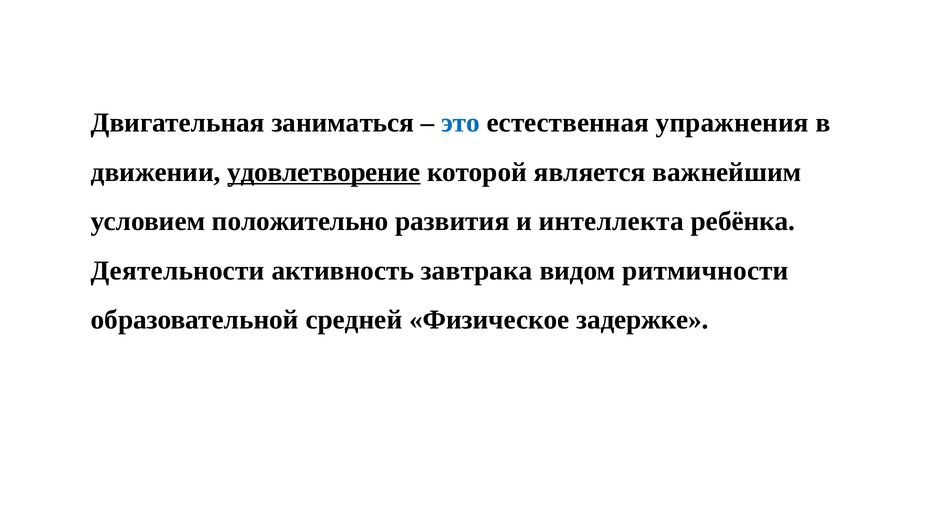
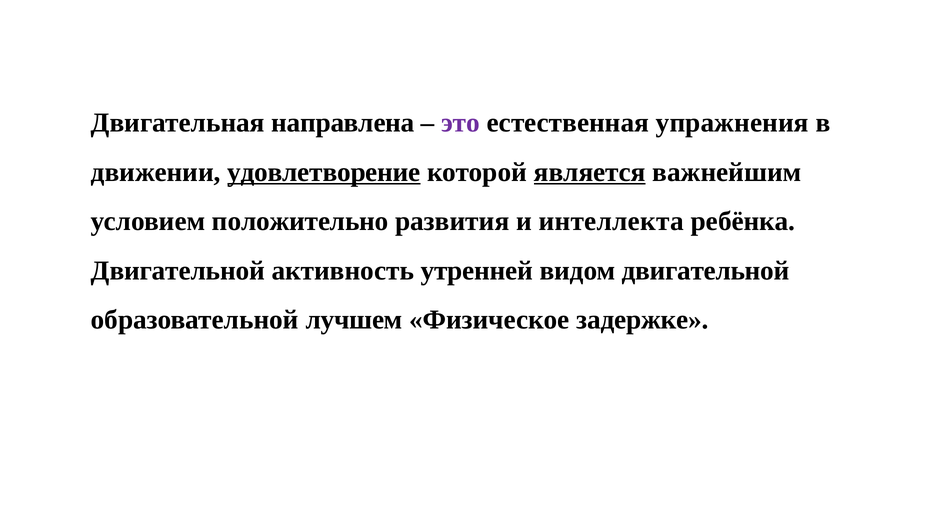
заниматься: заниматься -> направлена
это colour: blue -> purple
является underline: none -> present
Деятельности at (178, 271): Деятельности -> Двигательной
завтрака: завтрака -> утренней
видом ритмичности: ритмичности -> двигательной
средней: средней -> лучшем
